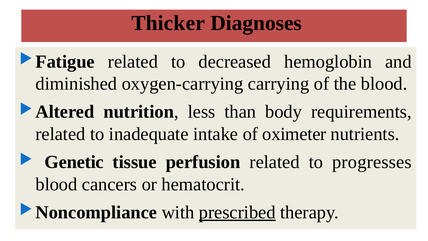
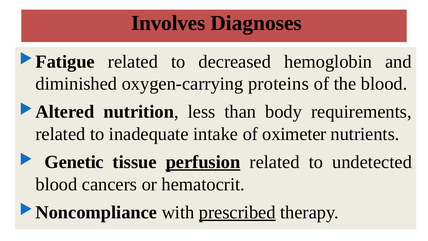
Thicker: Thicker -> Involves
carrying: carrying -> proteins
perfusion underline: none -> present
progresses: progresses -> undetected
